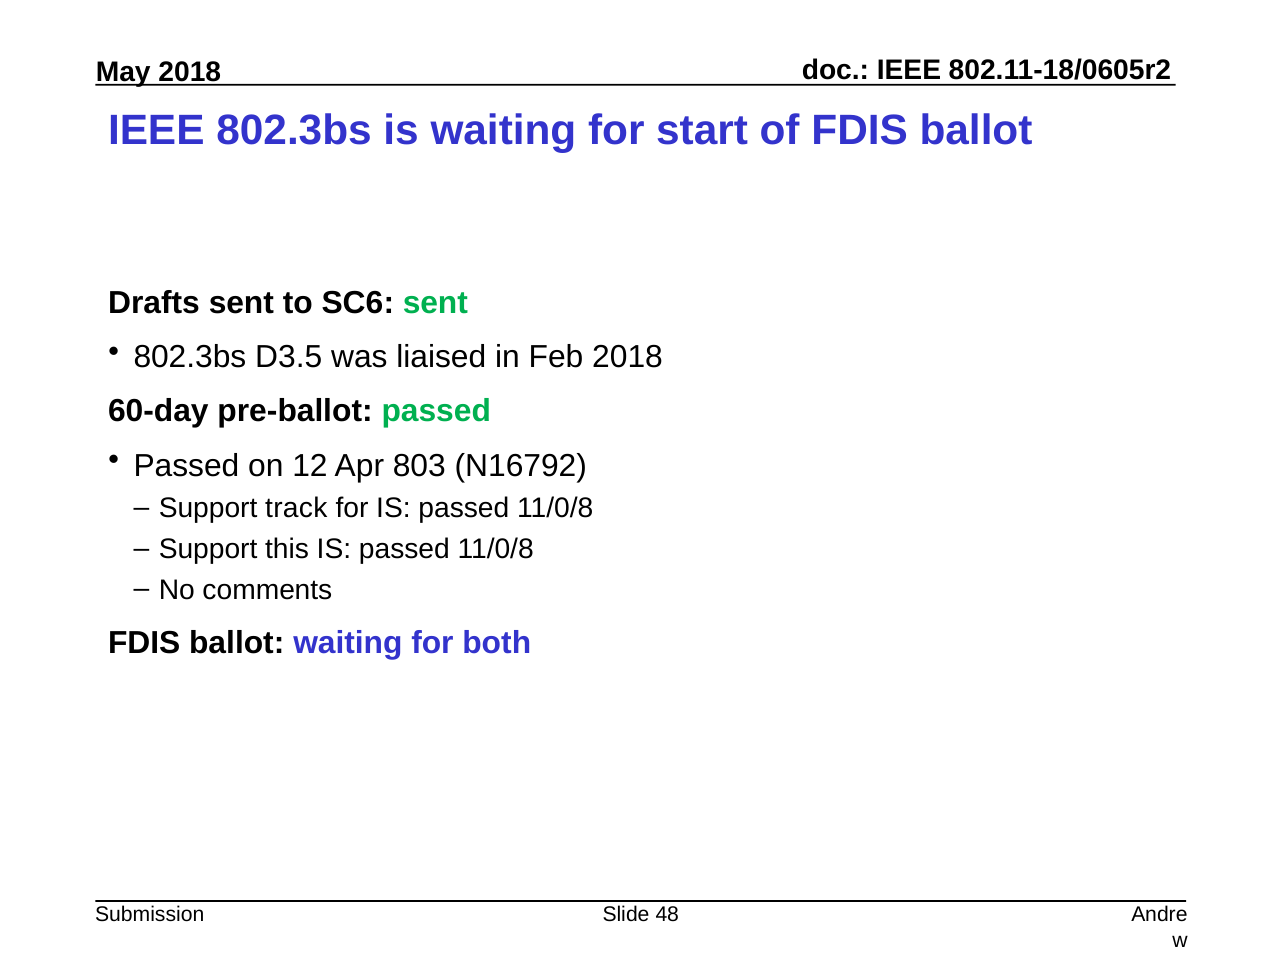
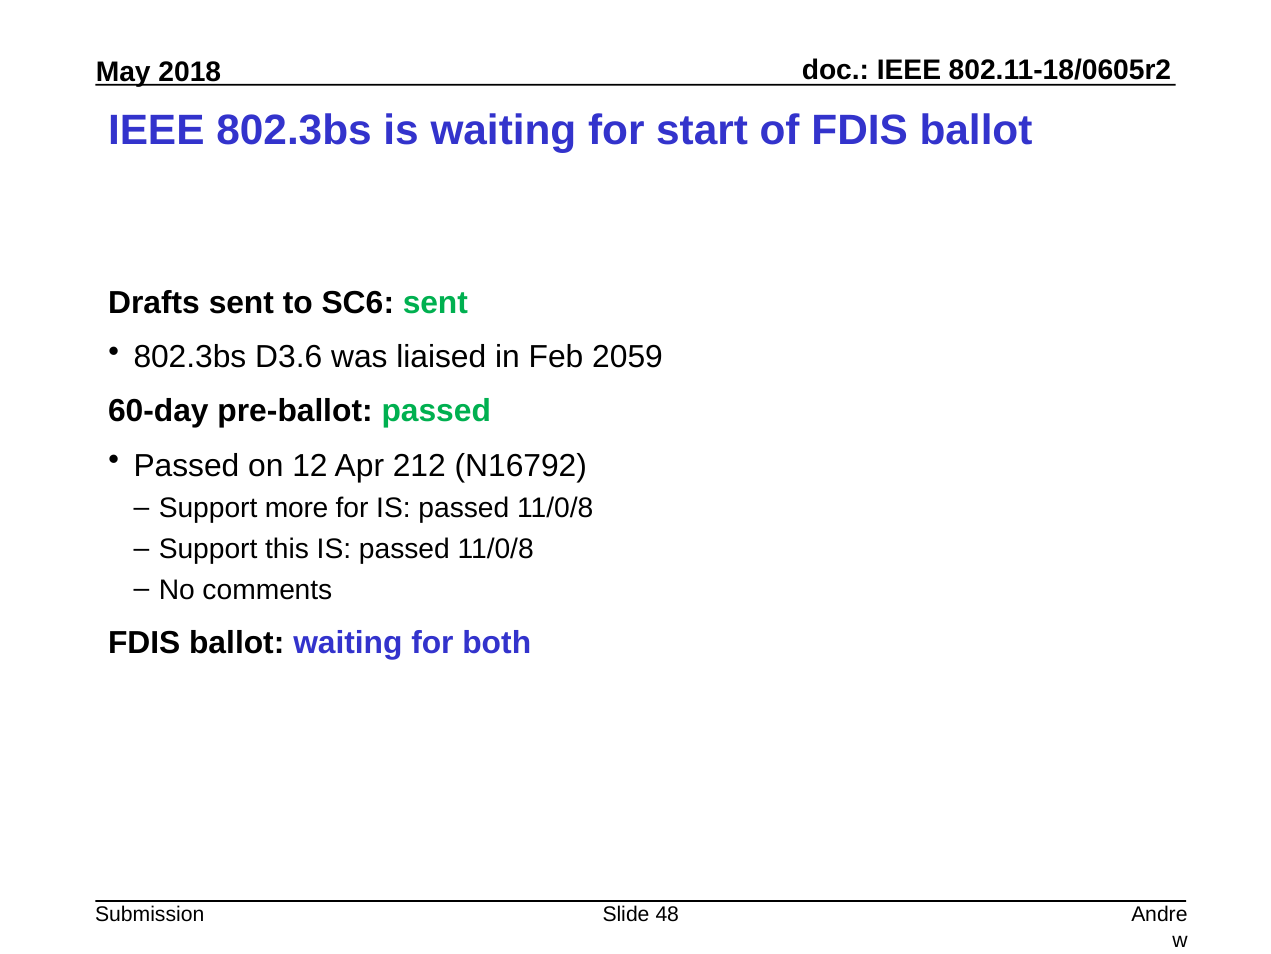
D3.5: D3.5 -> D3.6
Feb 2018: 2018 -> 2059
803: 803 -> 212
track: track -> more
